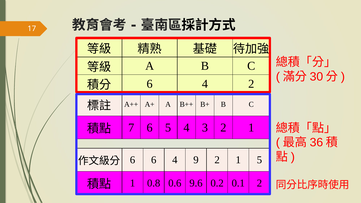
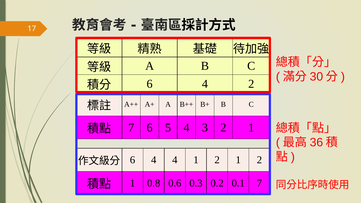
6 at (154, 160): 6 -> 4
4 9: 9 -> 1
2 1 5: 5 -> 2
9.6: 9.6 -> 0.3
0.1 2: 2 -> 7
